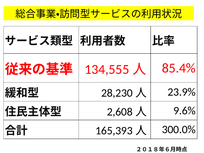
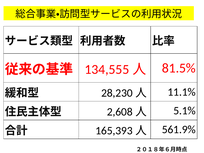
85.4%: 85.4% -> 81.5%
23.9%: 23.9% -> 11.1%
9.6%: 9.6% -> 5.1%
300.0%: 300.0% -> 561.9%
